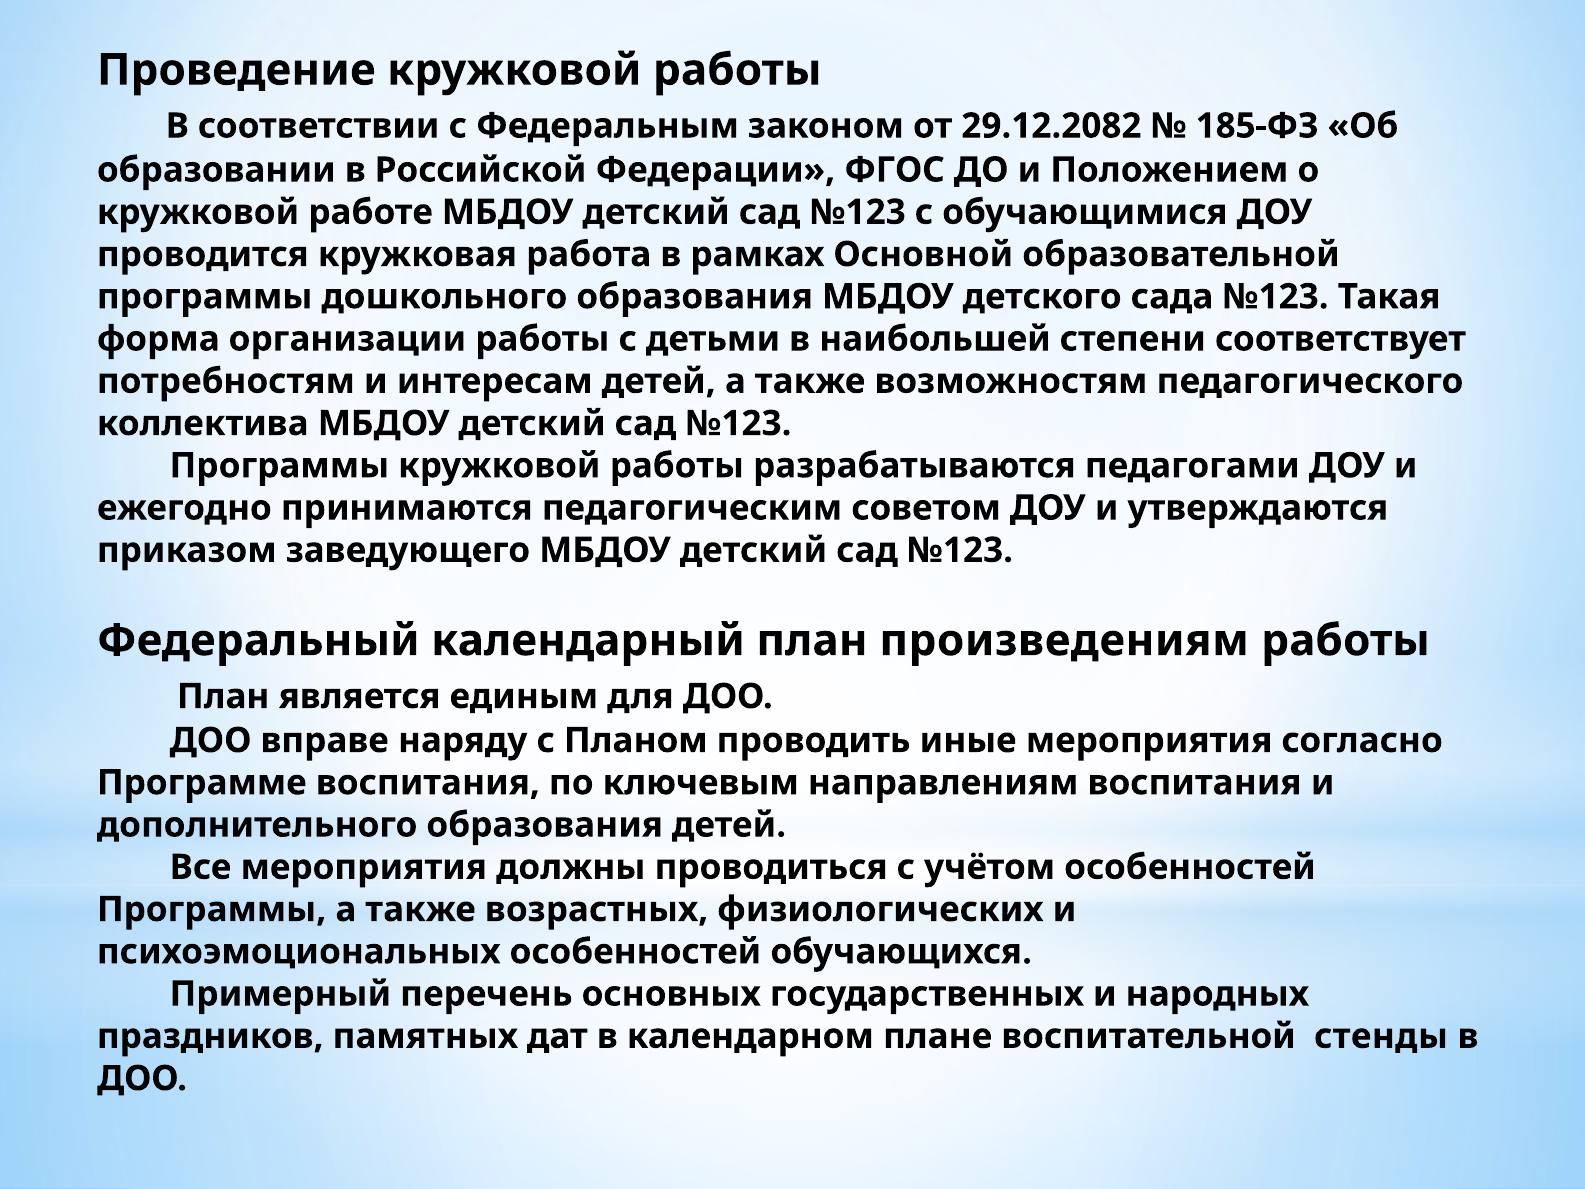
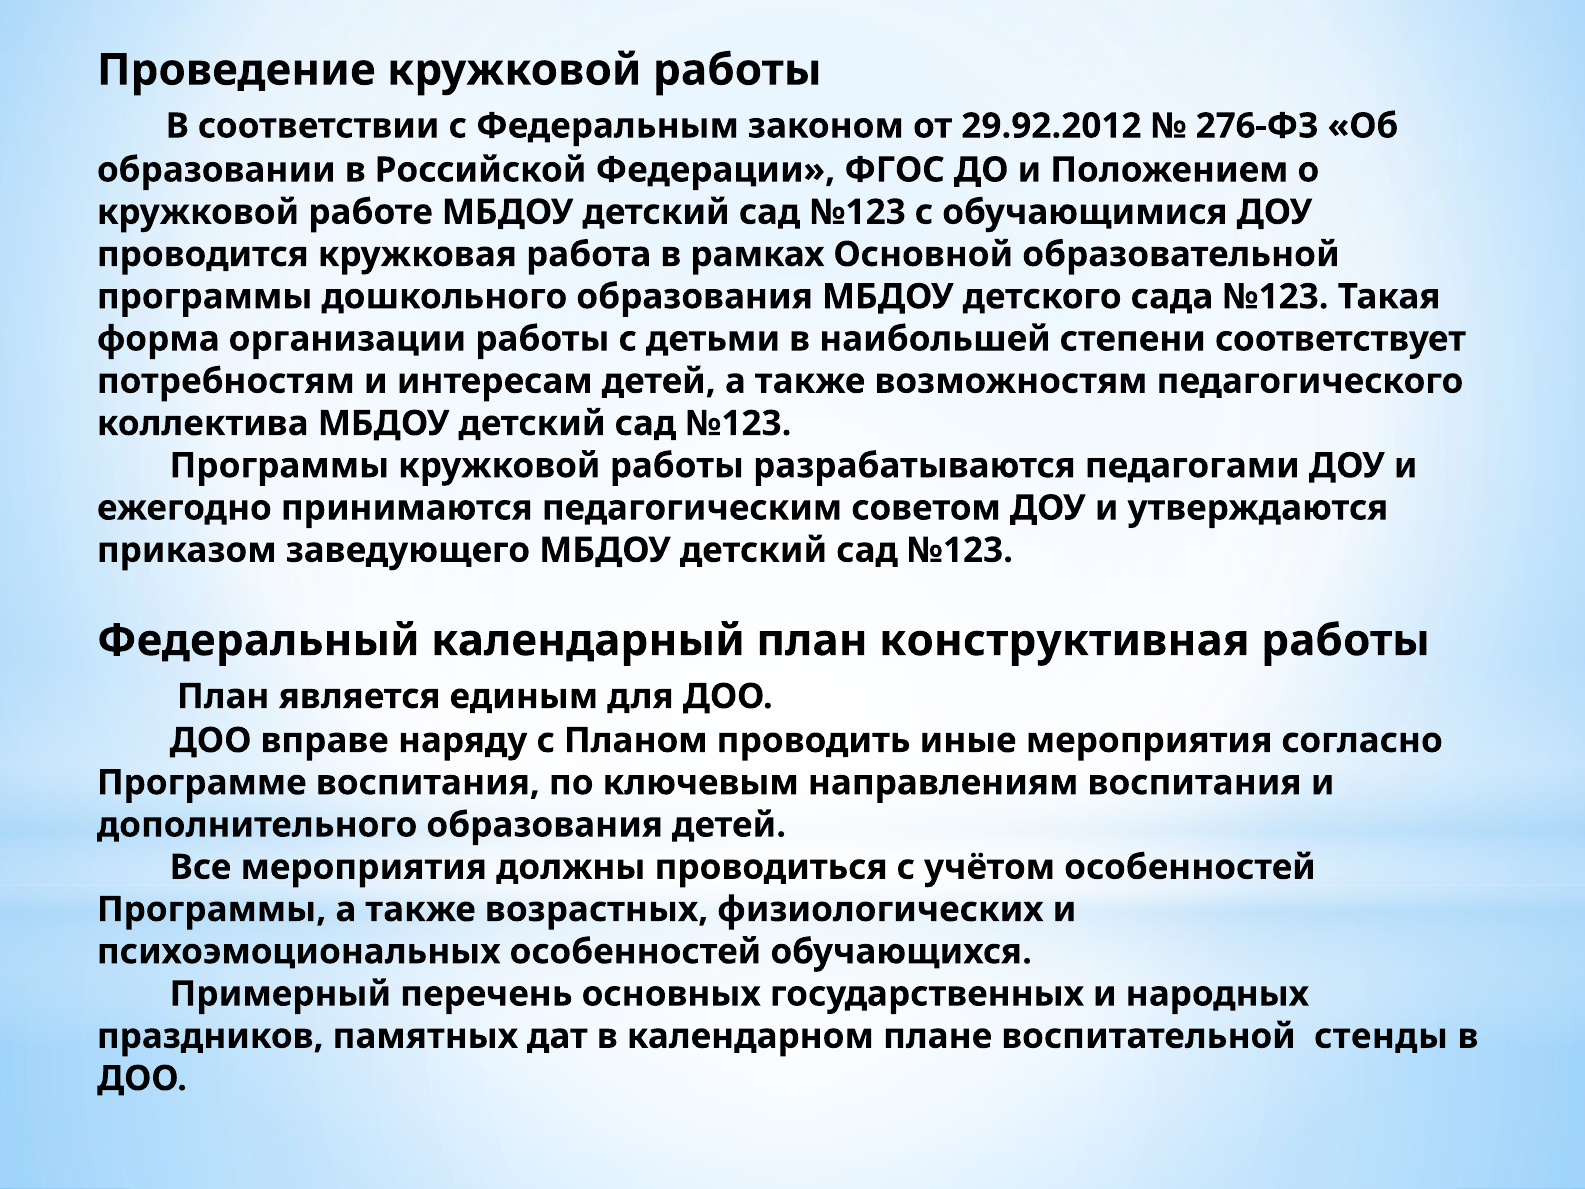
29.12.2082: 29.12.2082 -> 29.92.2012
185-ФЗ: 185-ФЗ -> 276-ФЗ
произведениям: произведениям -> конструктивная
